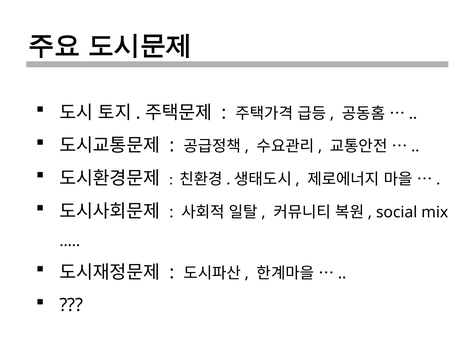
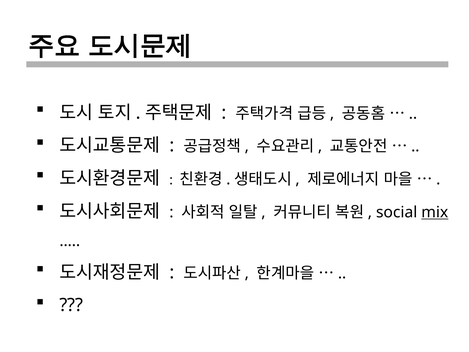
mix underline: none -> present
